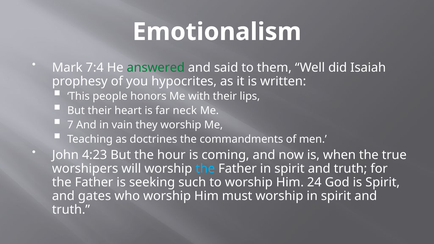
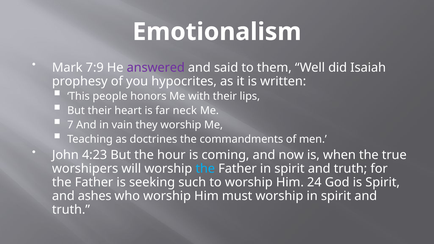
7:4: 7:4 -> 7:9
answered colour: green -> purple
gates: gates -> ashes
